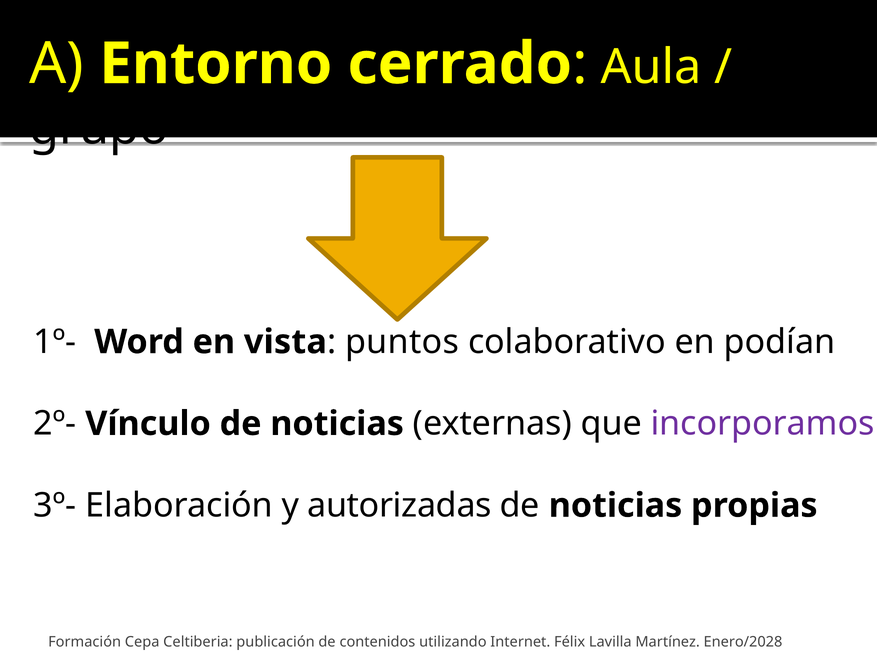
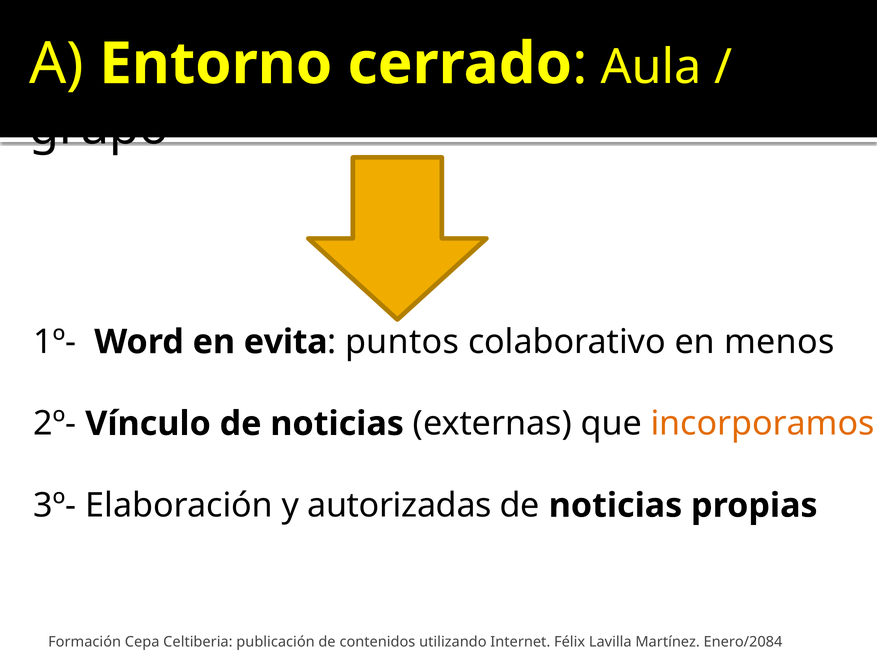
vista: vista -> evita
podían: podían -> menos
incorporamos colour: purple -> orange
Enero/2028: Enero/2028 -> Enero/2084
